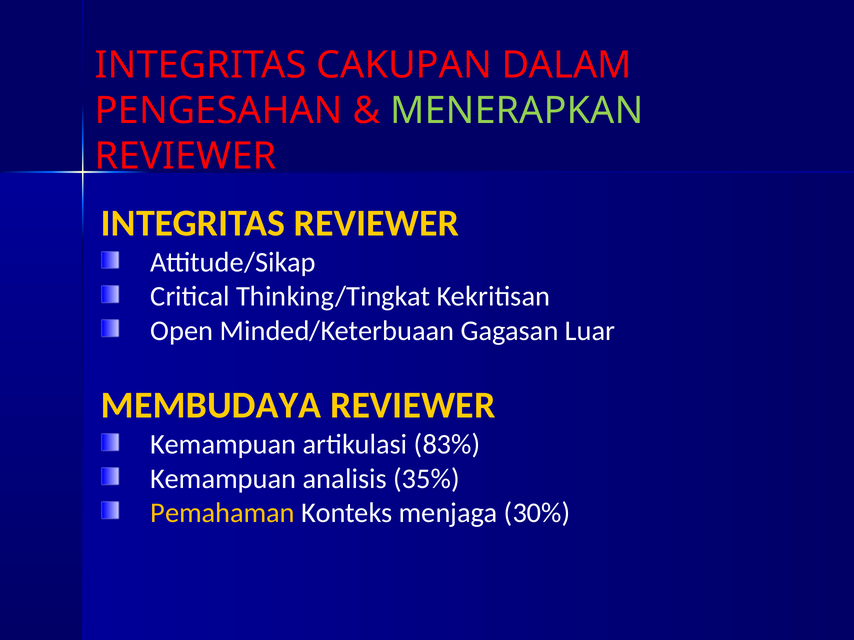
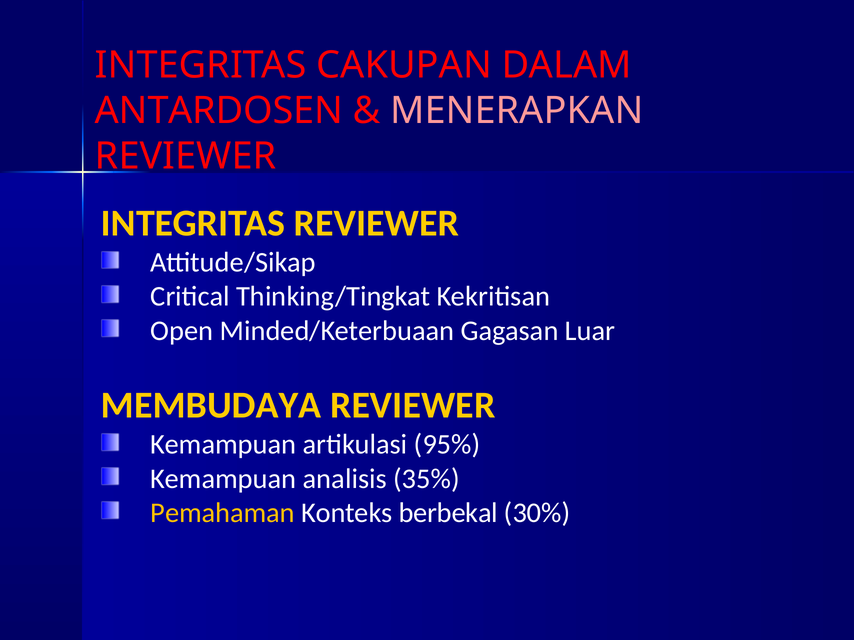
PENGESAHAN: PENGESAHAN -> ANTARDOSEN
MENERAPKAN colour: light green -> pink
83%: 83% -> 95%
menjaga: menjaga -> berbekal
